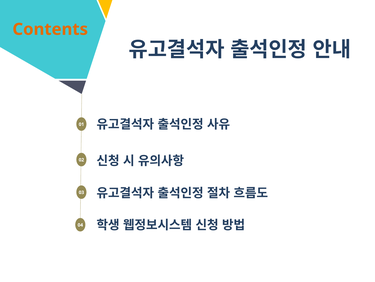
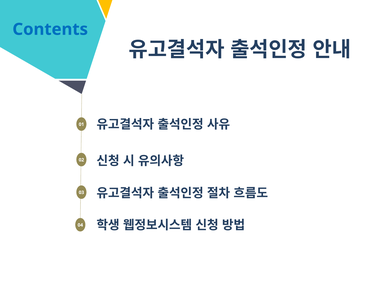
Contents colour: orange -> blue
